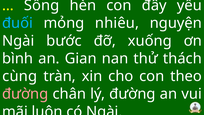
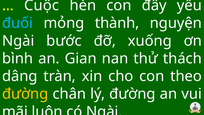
Sống: Sống -> Cuộc
nhiêu: nhiêu -> thành
cùng: cùng -> dâng
đường at (25, 94) colour: pink -> yellow
